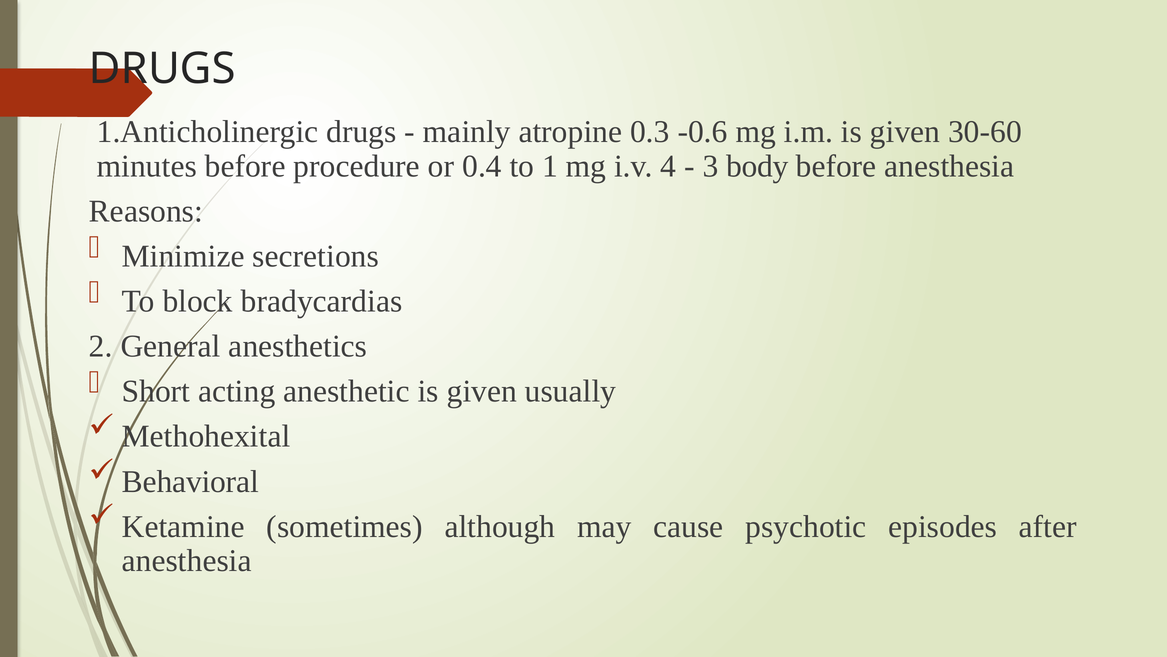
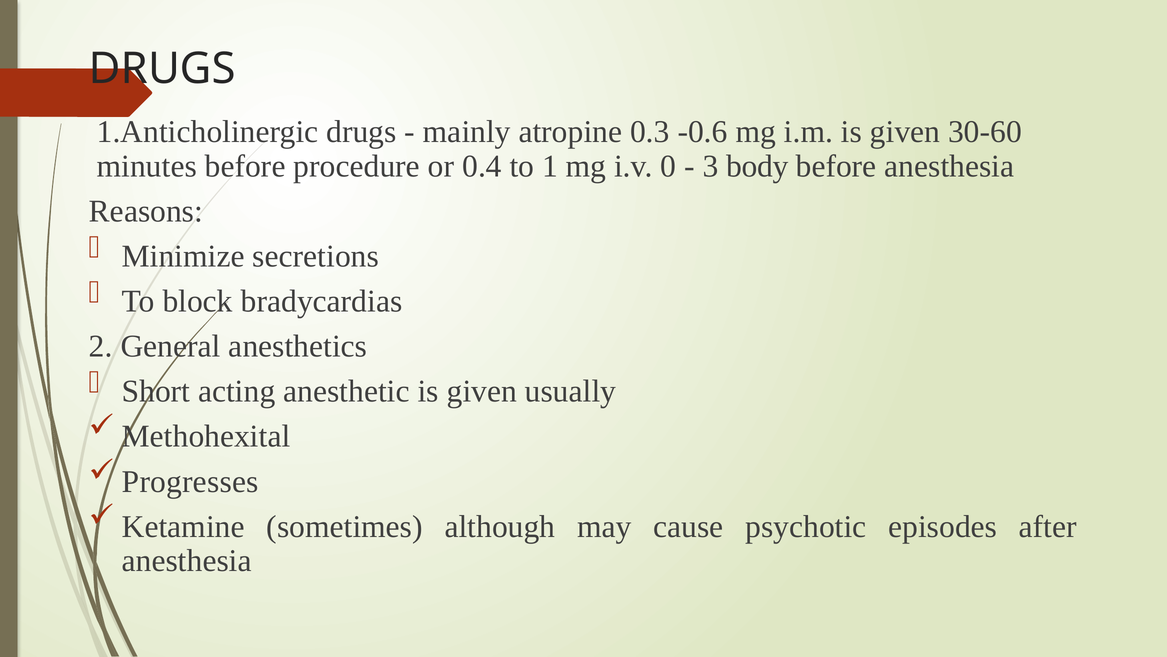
4: 4 -> 0
Behavioral: Behavioral -> Progresses
